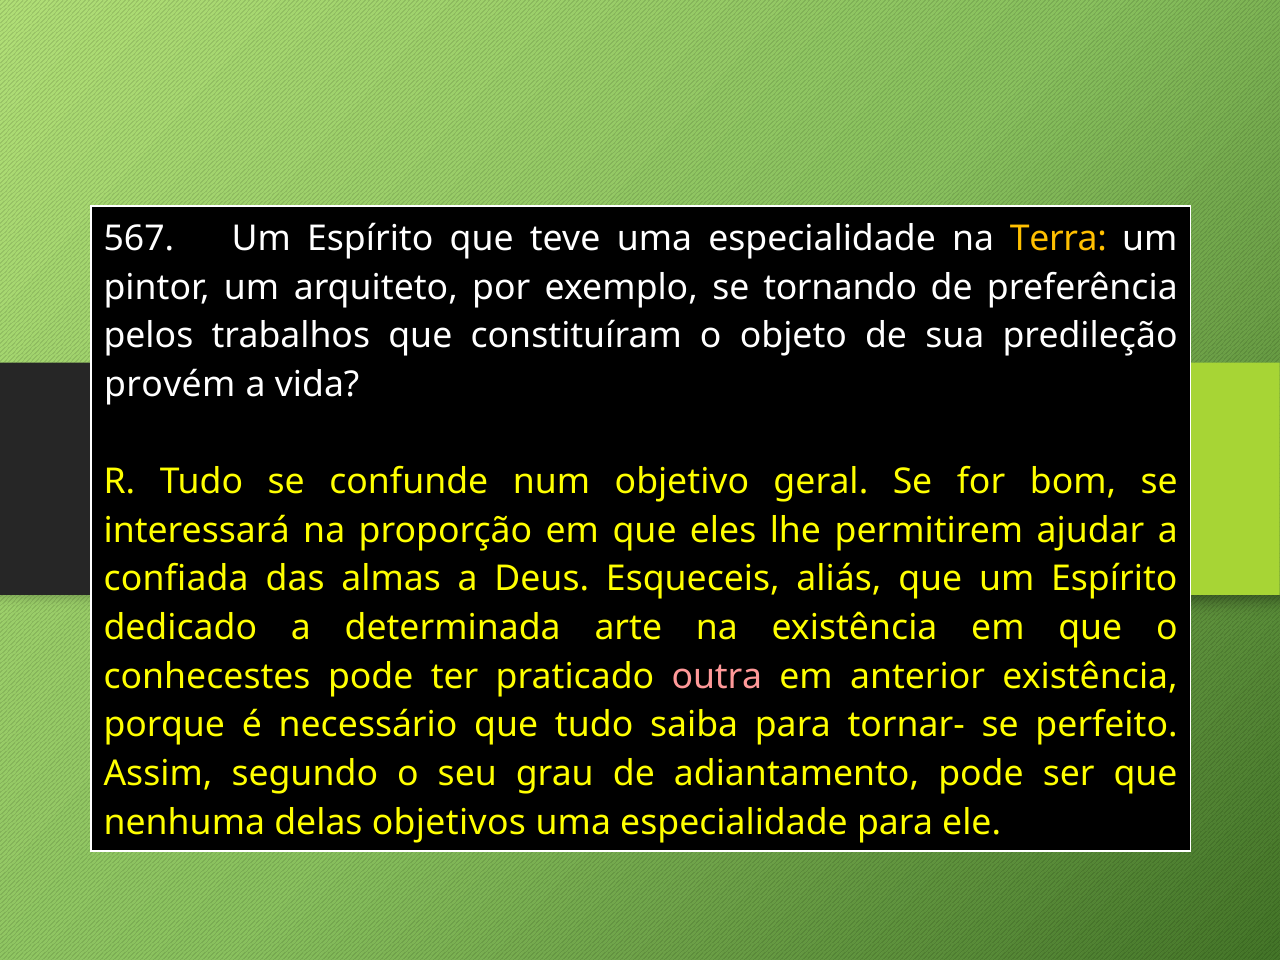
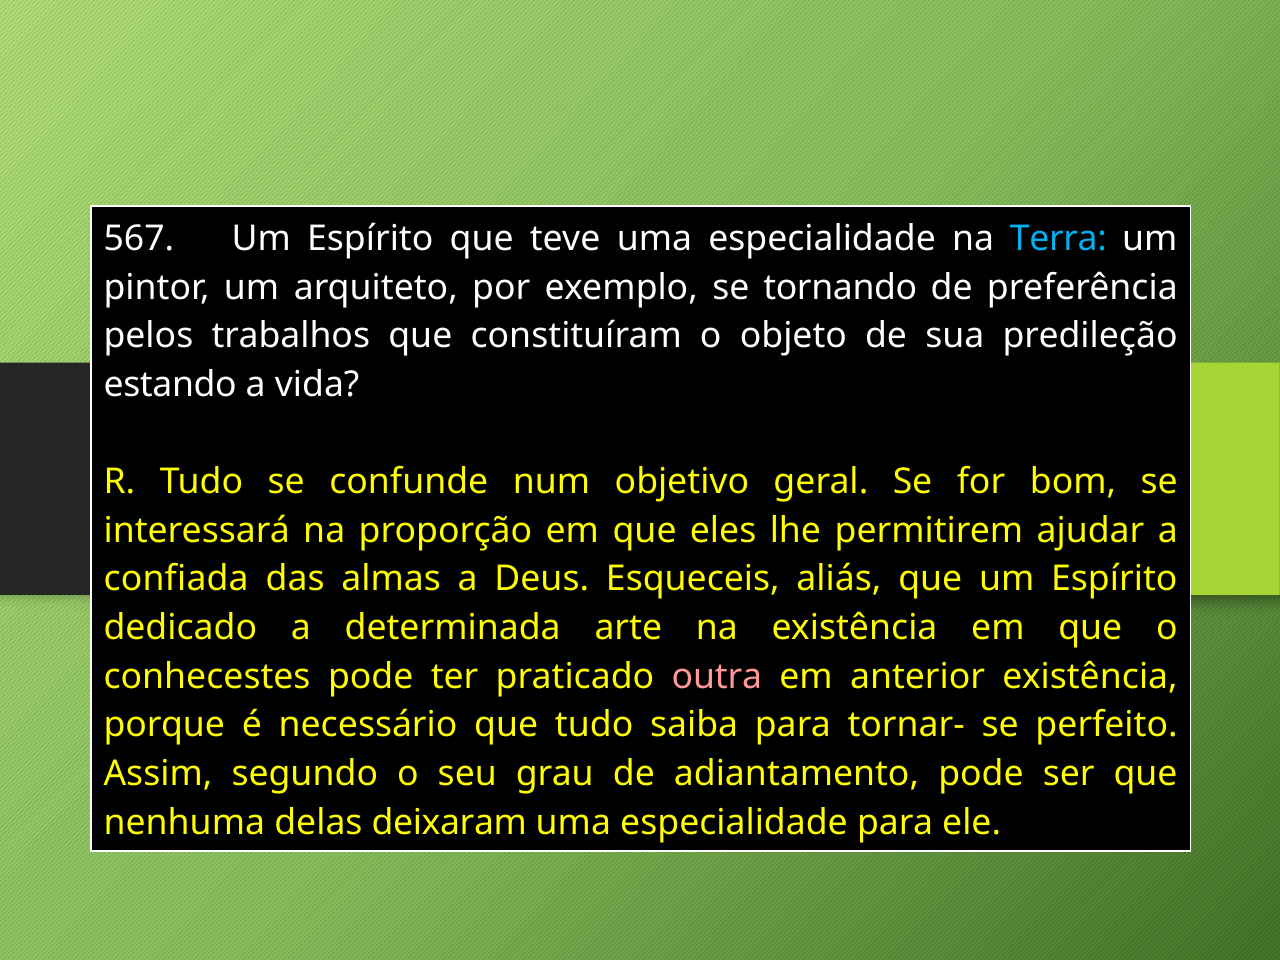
Terra colour: yellow -> light blue
provém: provém -> estando
objetivos: objetivos -> deixaram
